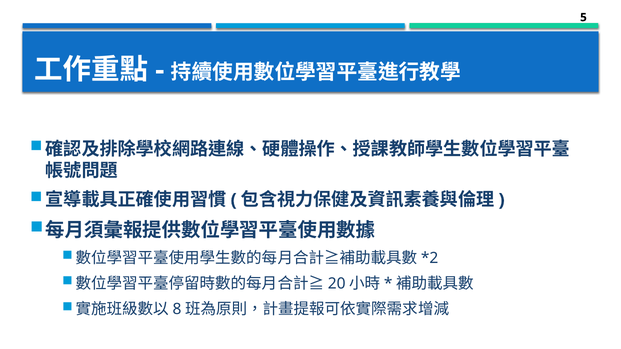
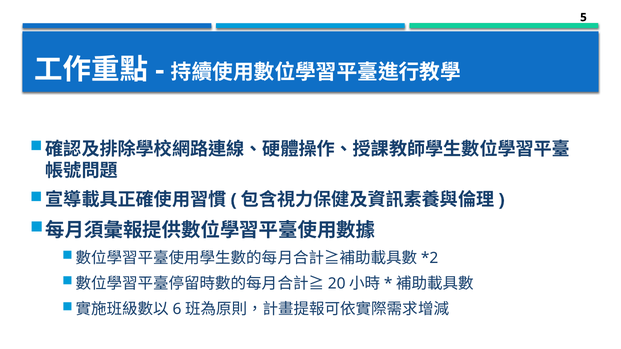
8: 8 -> 6
